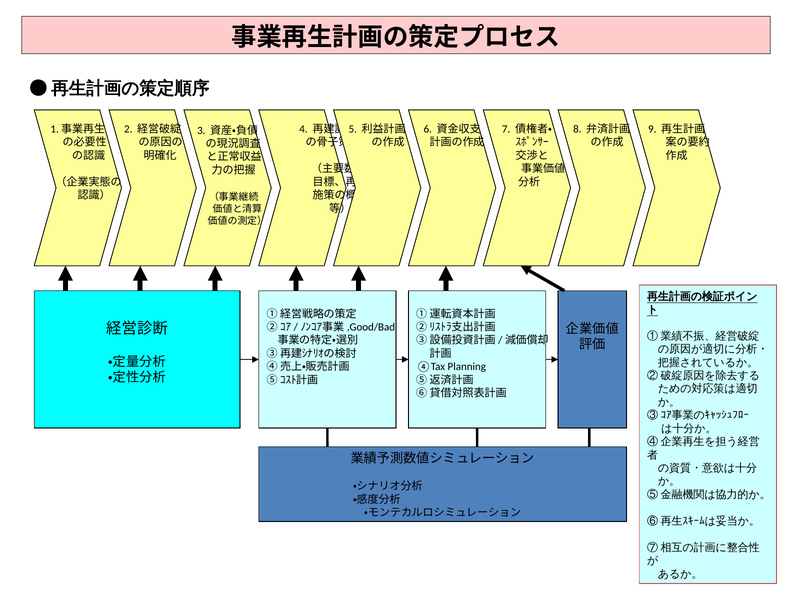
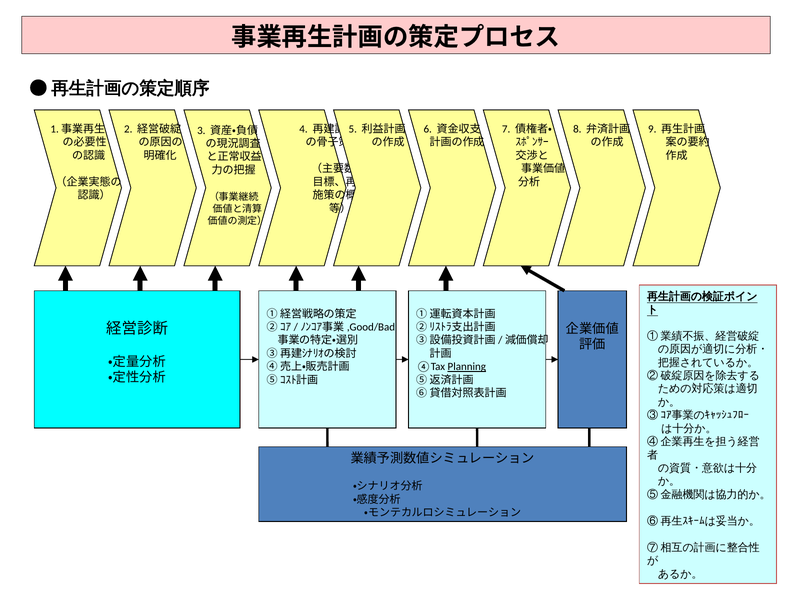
Planning underline: none -> present
